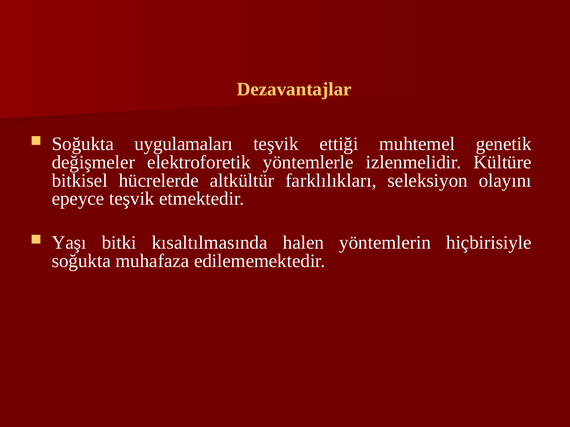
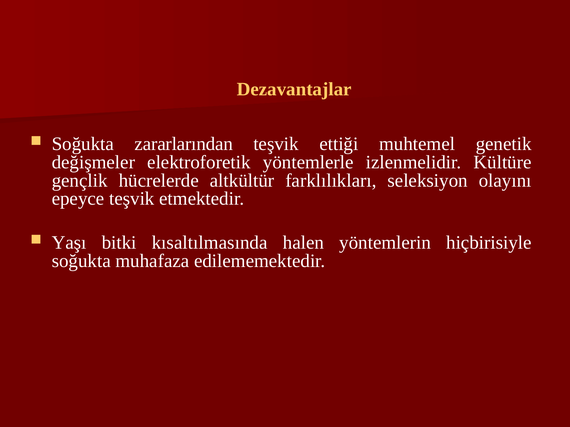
uygulamaları: uygulamaları -> zararlarından
bitkisel: bitkisel -> gençlik
